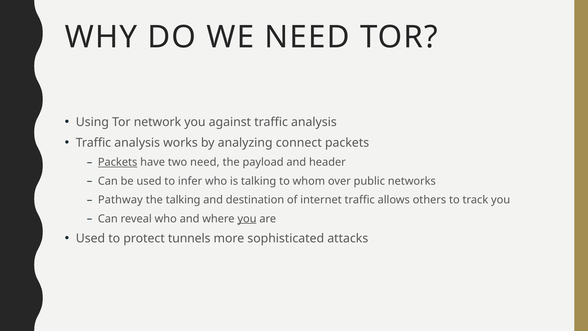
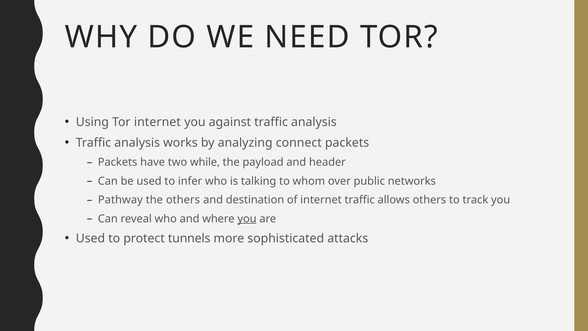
Tor network: network -> internet
Packets at (118, 162) underline: present -> none
two need: need -> while
the talking: talking -> others
